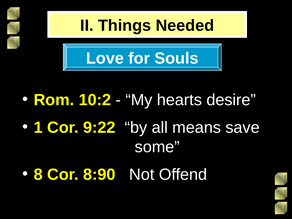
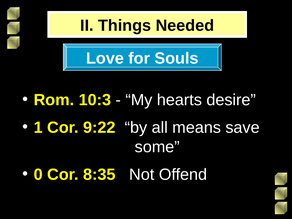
10:2: 10:2 -> 10:3
8: 8 -> 0
8:90: 8:90 -> 8:35
